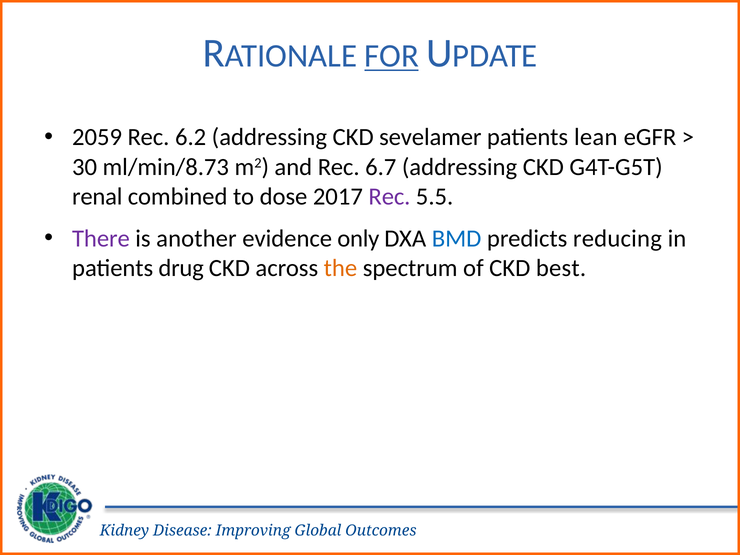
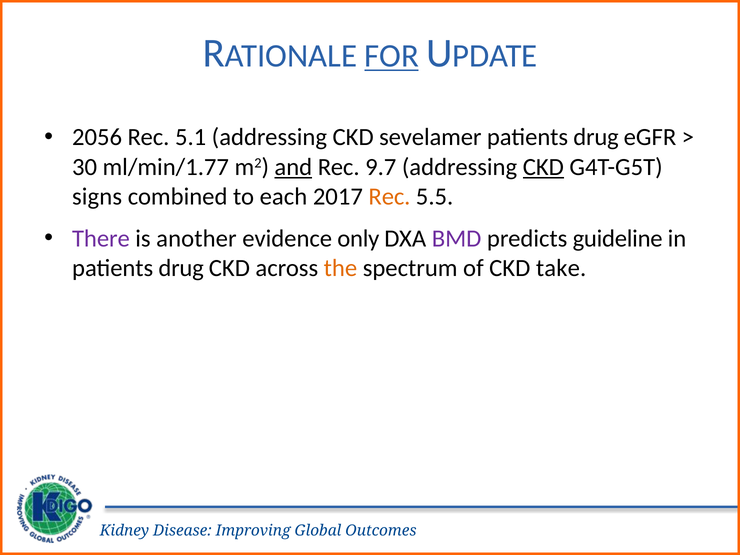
2059: 2059 -> 2056
6.2: 6.2 -> 5.1
lean at (596, 137): lean -> drug
ml/min/8.73: ml/min/8.73 -> ml/min/1.77
and underline: none -> present
6.7: 6.7 -> 9.7
CKD at (543, 167) underline: none -> present
renal: renal -> signs
dose: dose -> each
Rec at (389, 197) colour: purple -> orange
BMD colour: blue -> purple
reducing: reducing -> guideline
best: best -> take
